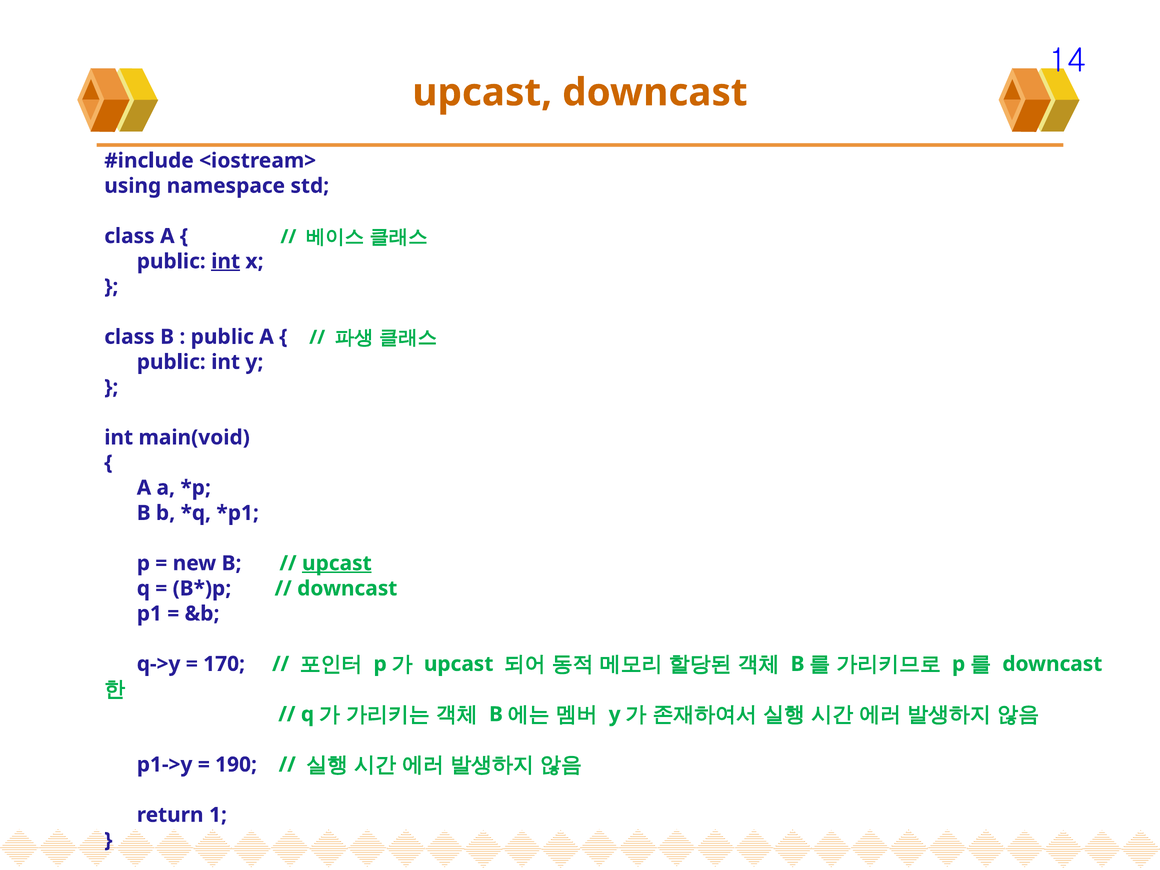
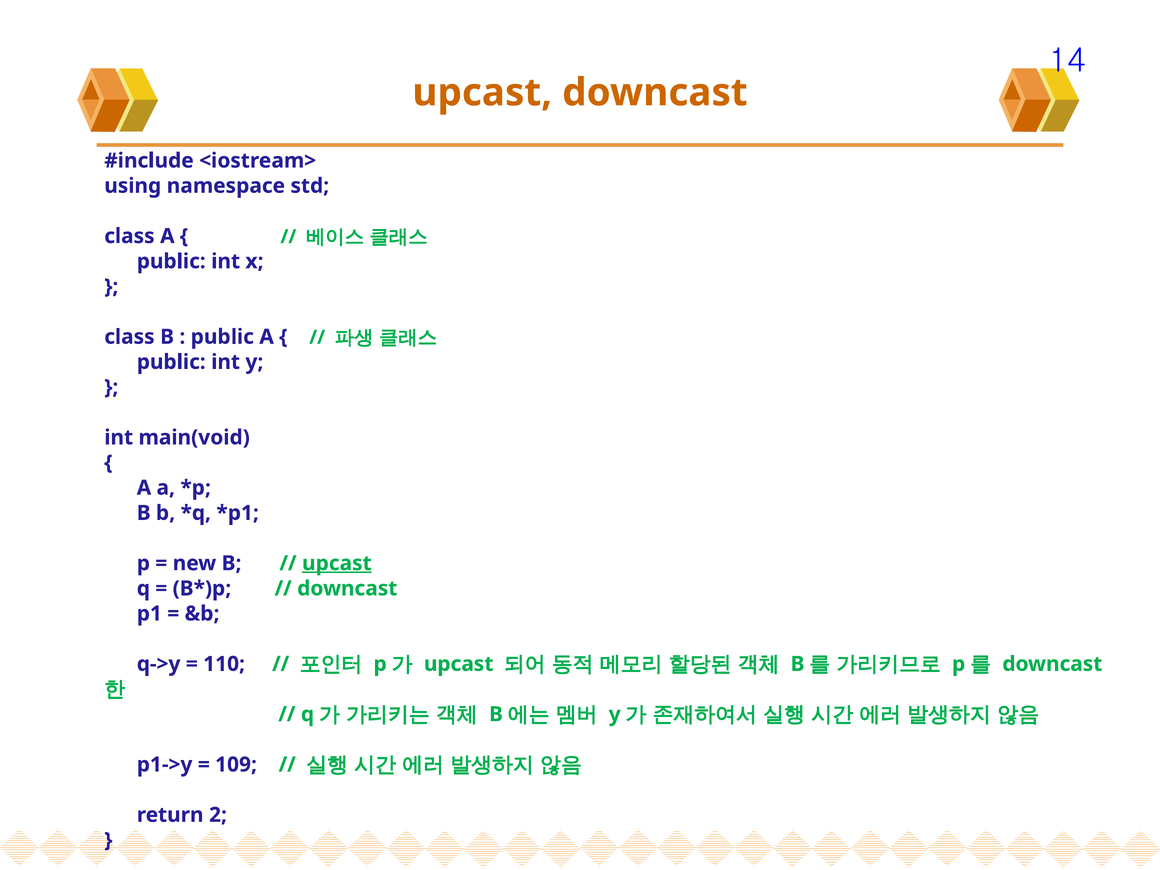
int at (226, 261) underline: present -> none
170: 170 -> 110
190: 190 -> 109
1: 1 -> 2
